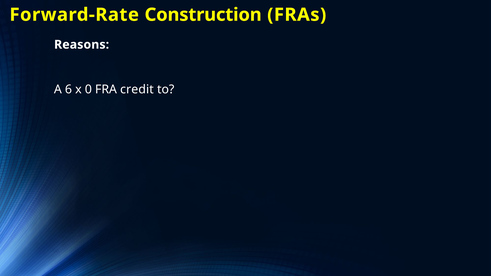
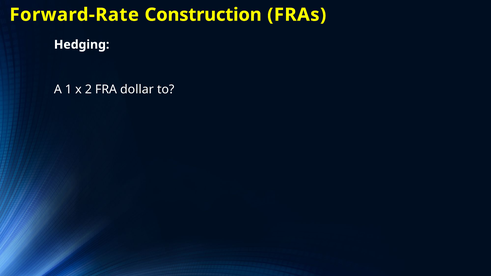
Reasons: Reasons -> Hedging
6: 6 -> 1
0: 0 -> 2
credit: credit -> dollar
